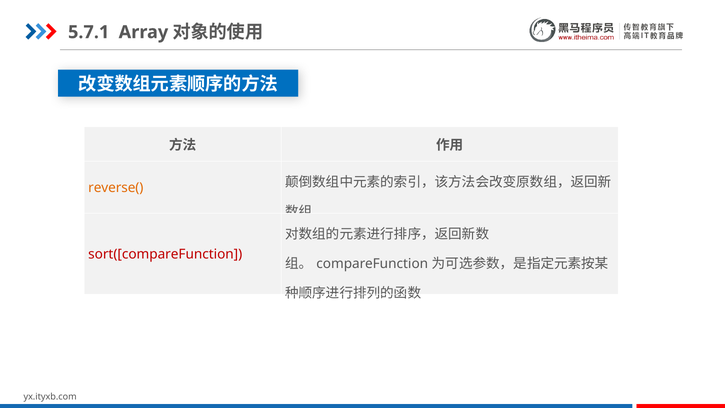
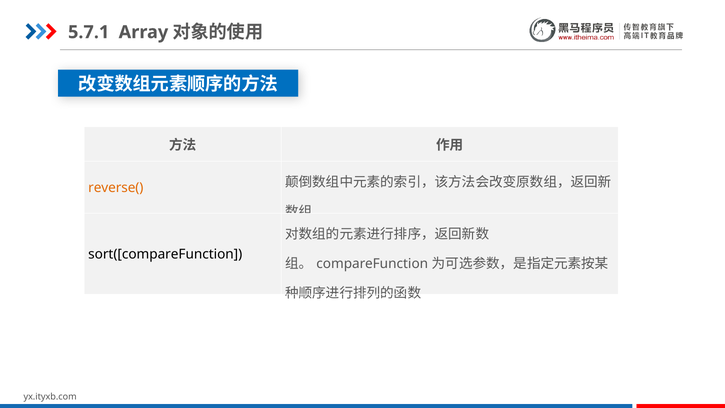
sort([compareFunction colour: red -> black
